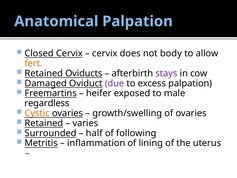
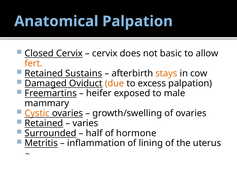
body: body -> basic
Oviducts: Oviducts -> Sustains
stays colour: purple -> orange
due colour: purple -> orange
regardless: regardless -> mammary
following: following -> hormone
